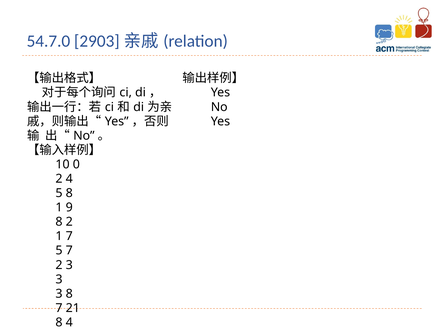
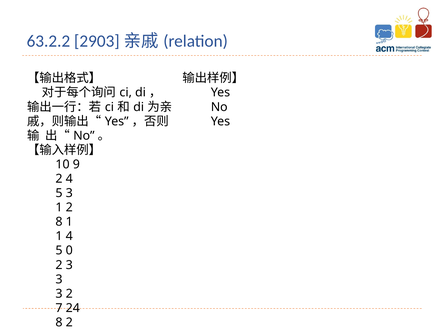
54.7.0: 54.7.0 -> 63.2.2
0: 0 -> 9
5 8: 8 -> 3
1 9: 9 -> 2
8 2: 2 -> 1
1 7: 7 -> 4
5 7: 7 -> 0
3 8: 8 -> 2
21: 21 -> 24
8 4: 4 -> 2
